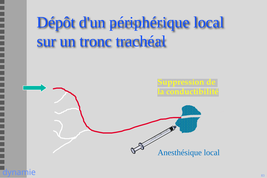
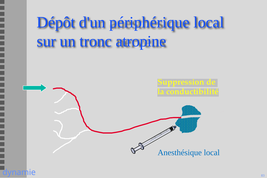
trachéal: trachéal -> atropine
